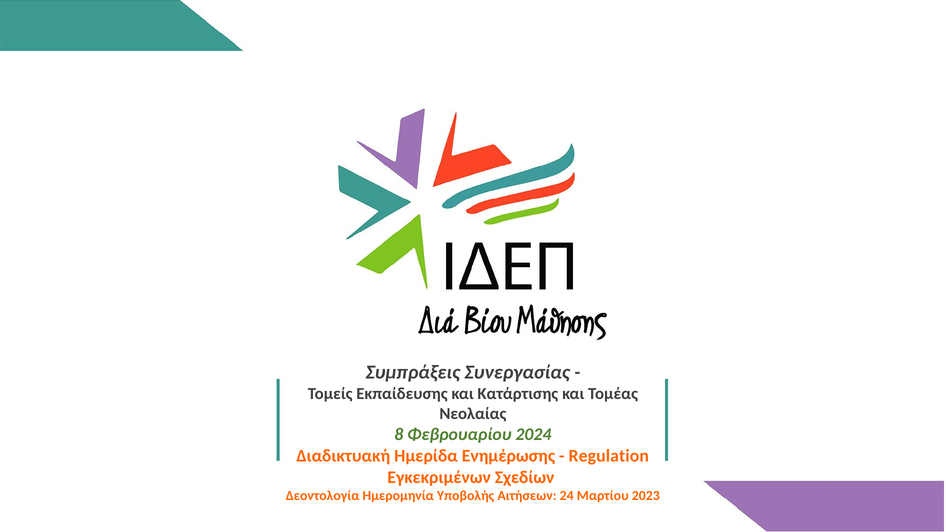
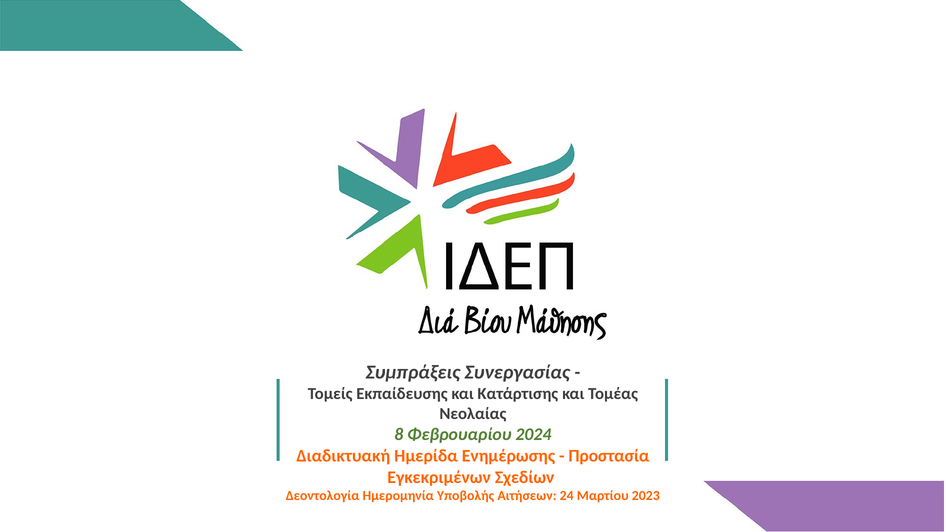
Regulation: Regulation -> Προστασία
